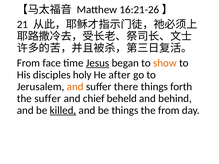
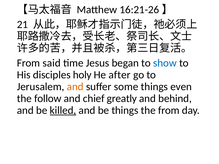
face: face -> said
Jesus underline: present -> none
show colour: orange -> blue
there: there -> some
forth: forth -> even
the suffer: suffer -> follow
beheld: beheld -> greatly
